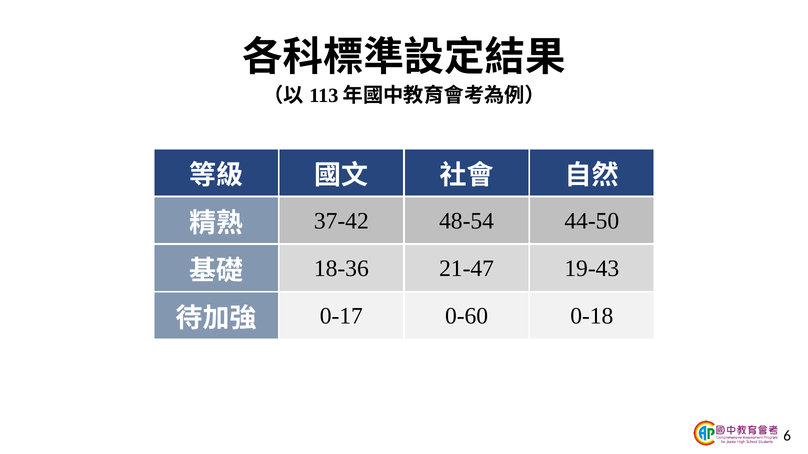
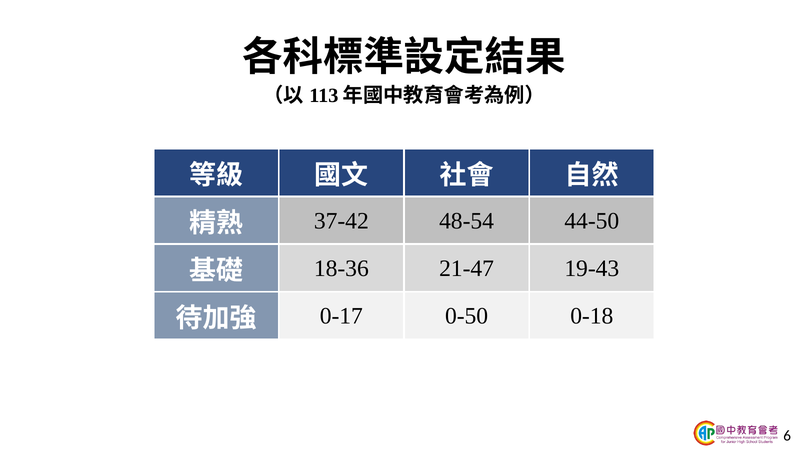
0-60: 0-60 -> 0-50
